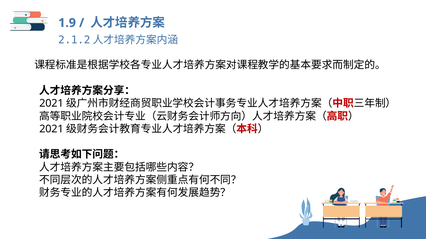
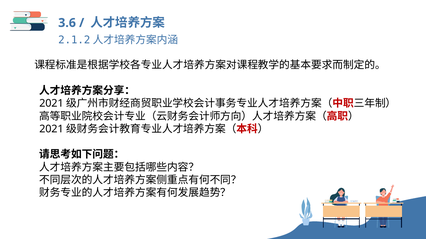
1.9: 1.9 -> 3.6
